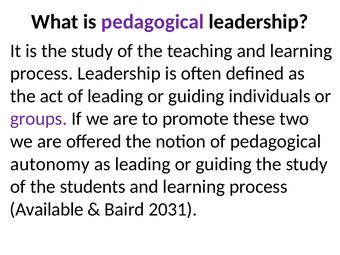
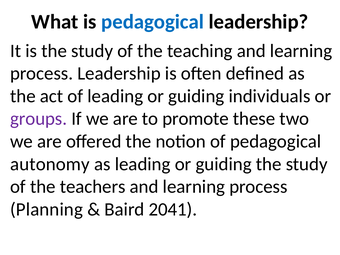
pedagogical at (153, 22) colour: purple -> blue
students: students -> teachers
Available: Available -> Planning
2031: 2031 -> 2041
